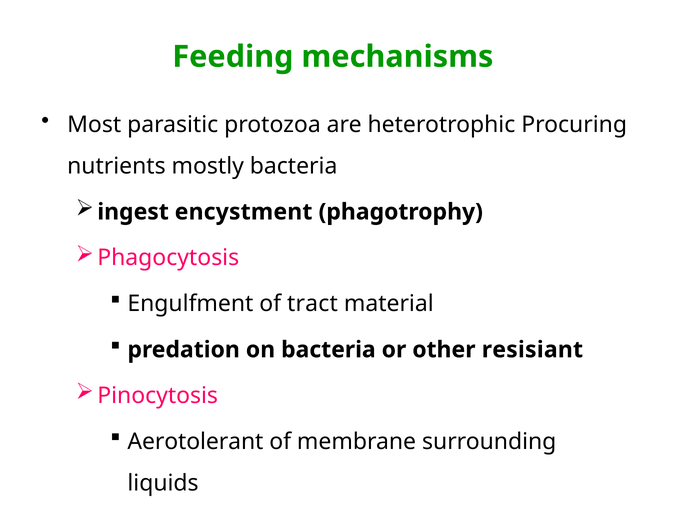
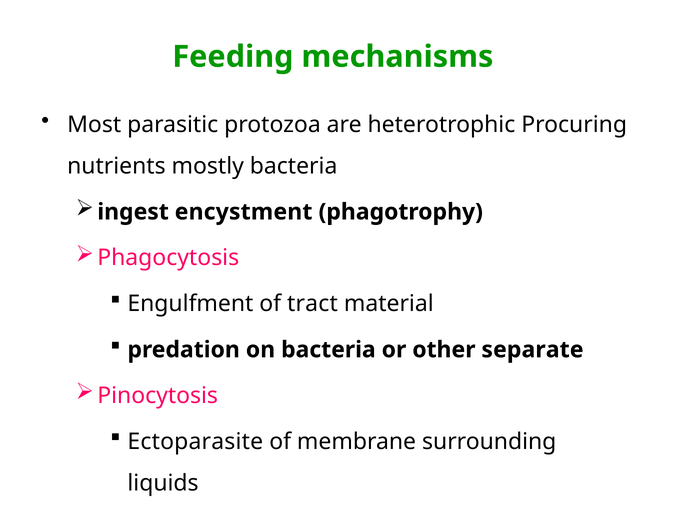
resisiant: resisiant -> separate
Aerotolerant: Aerotolerant -> Ectoparasite
